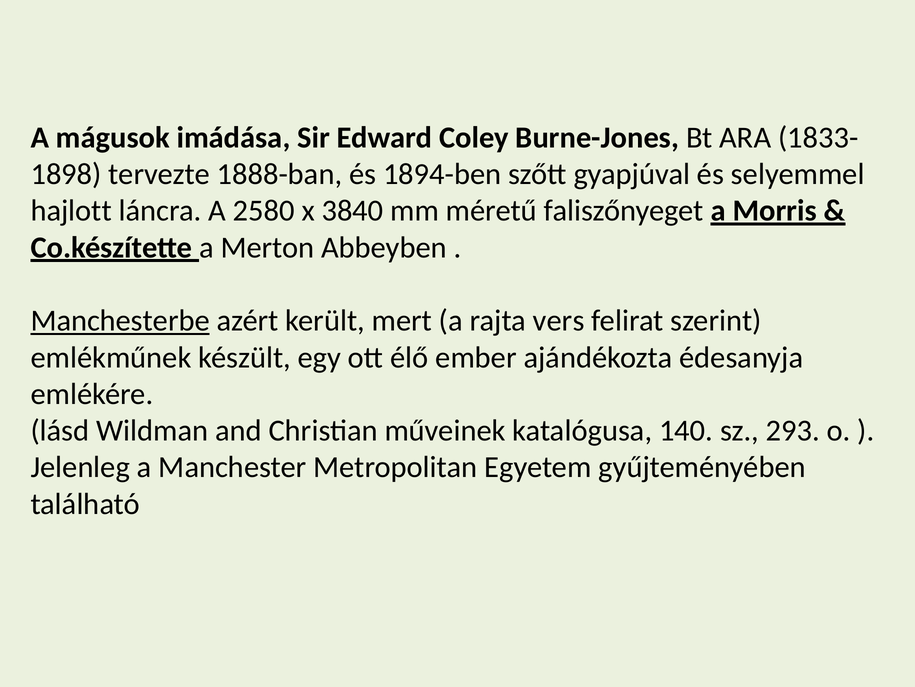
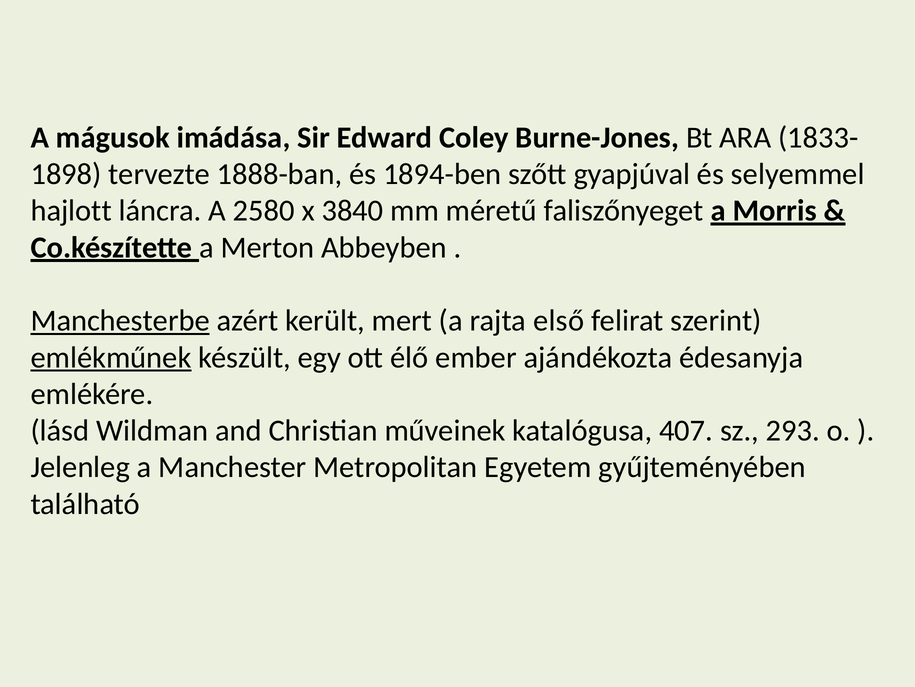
vers: vers -> első
emlékműnek underline: none -> present
140: 140 -> 407
